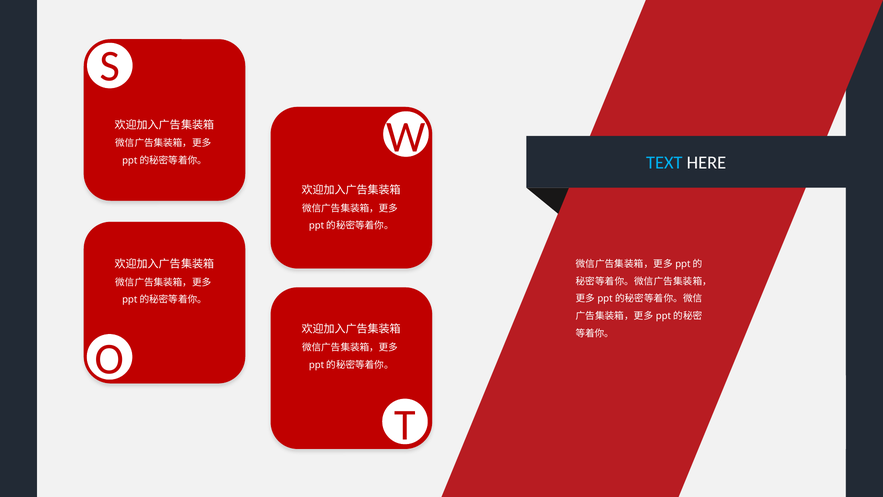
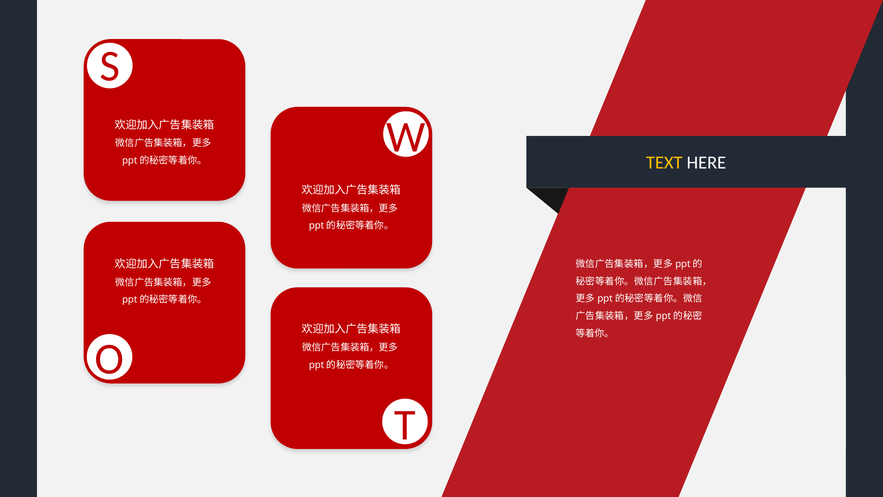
TEXT colour: light blue -> yellow
